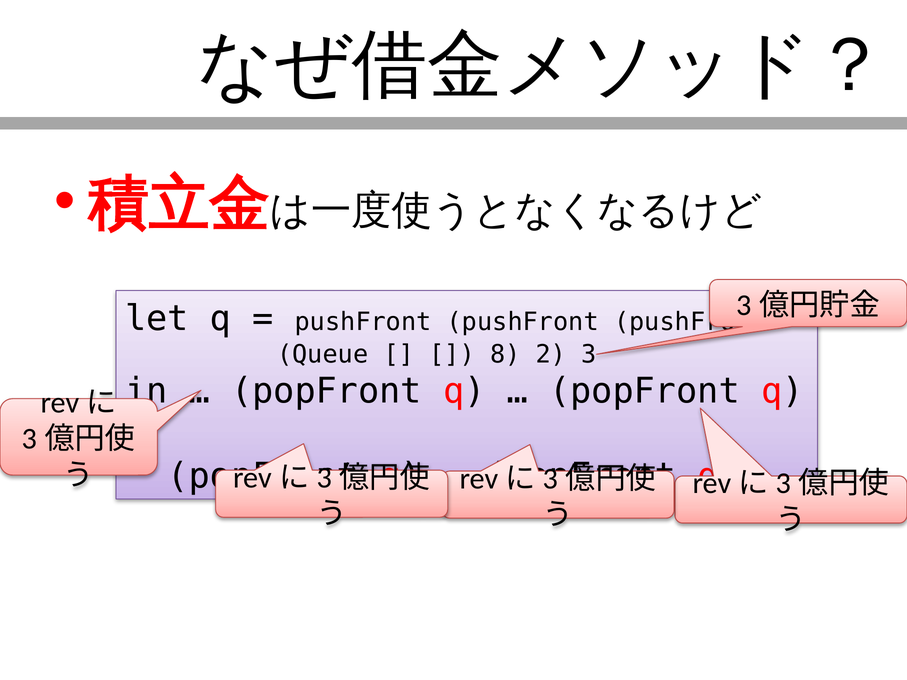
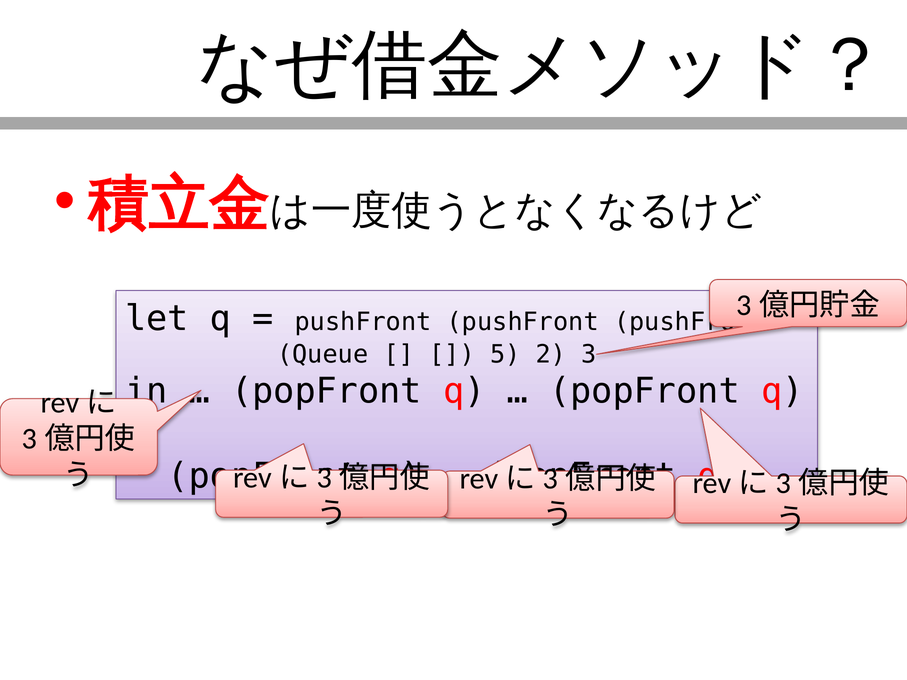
8: 8 -> 5
